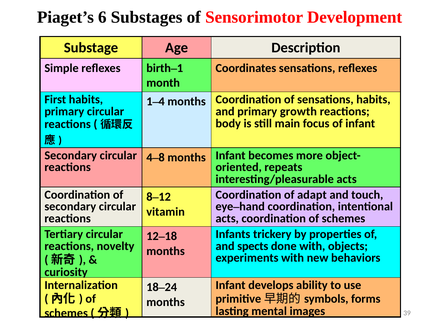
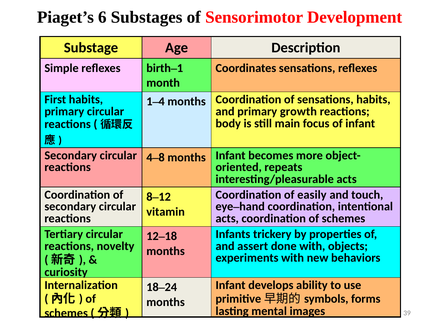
adapt: adapt -> easily
spects: spects -> assert
